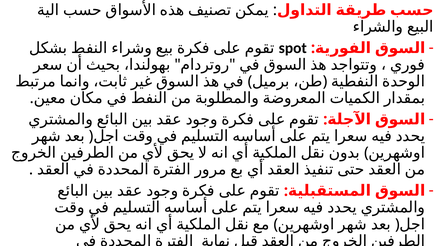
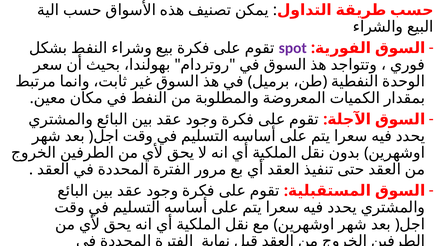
spot colour: black -> purple
